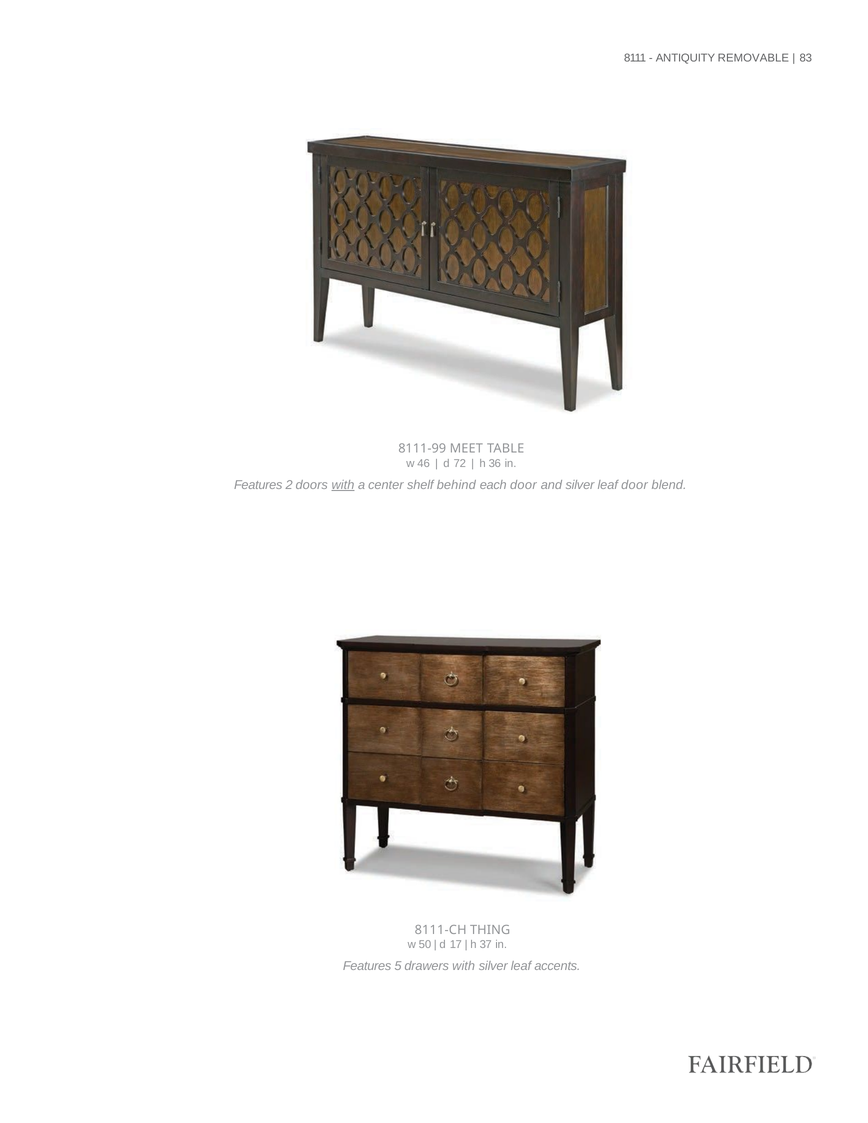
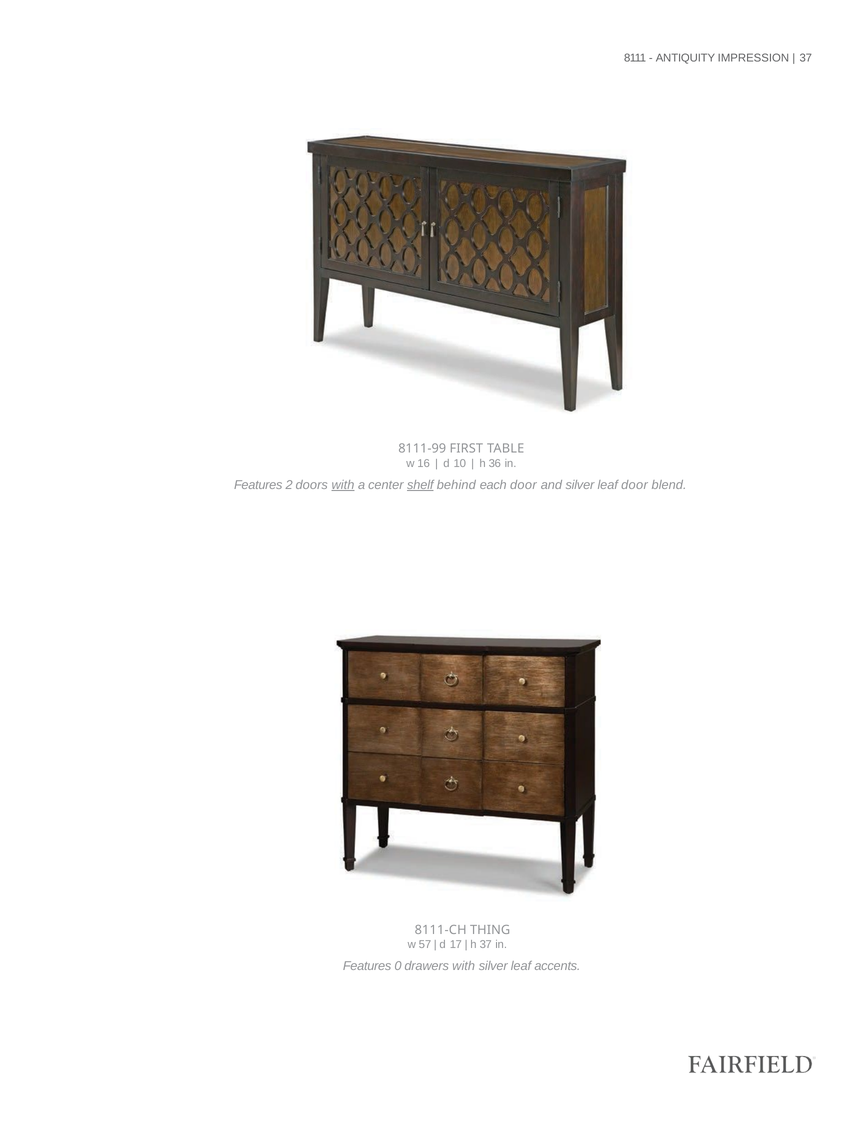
REMOVABLE: REMOVABLE -> IMPRESSION
83 at (806, 58): 83 -> 37
MEET: MEET -> FIRST
46: 46 -> 16
72: 72 -> 10
shelf underline: none -> present
50: 50 -> 57
5: 5 -> 0
